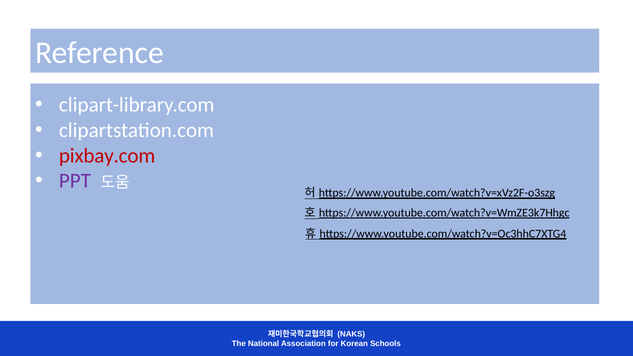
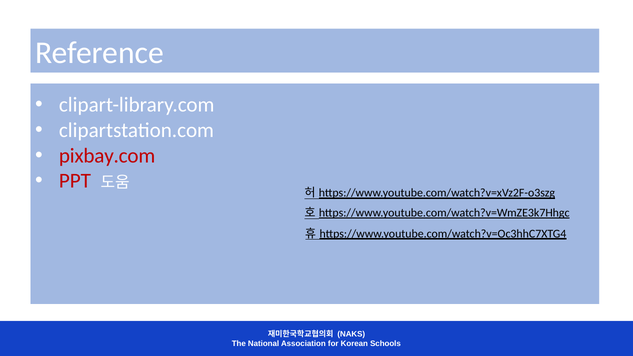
PPT colour: purple -> red
